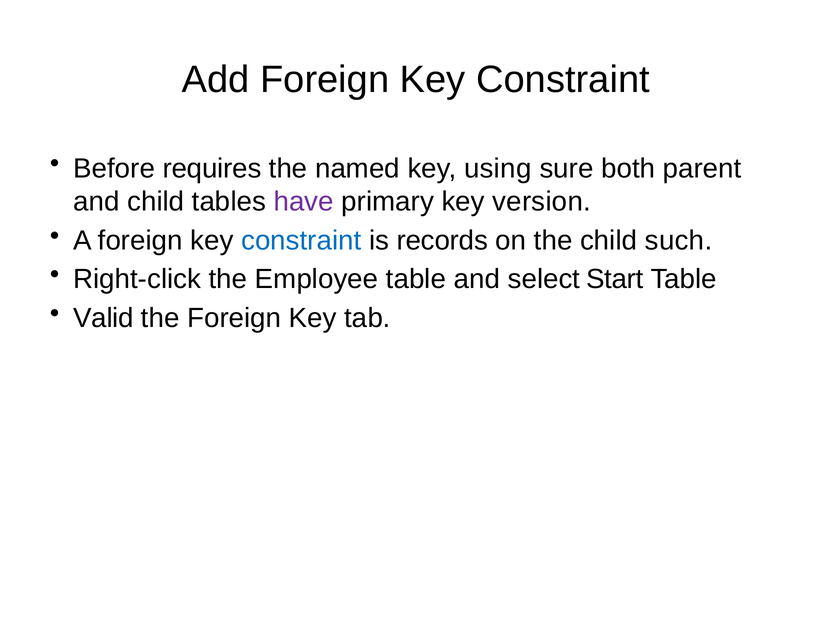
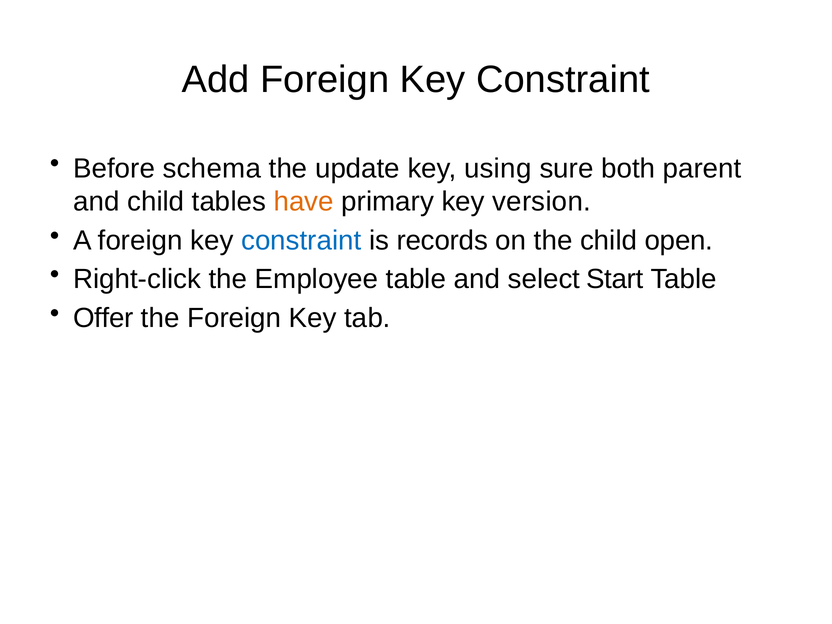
requires: requires -> schema
named: named -> update
have colour: purple -> orange
such: such -> open
Valid: Valid -> Offer
